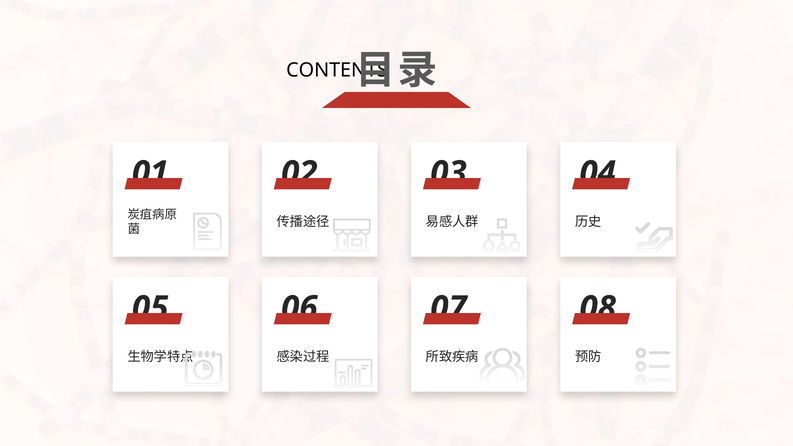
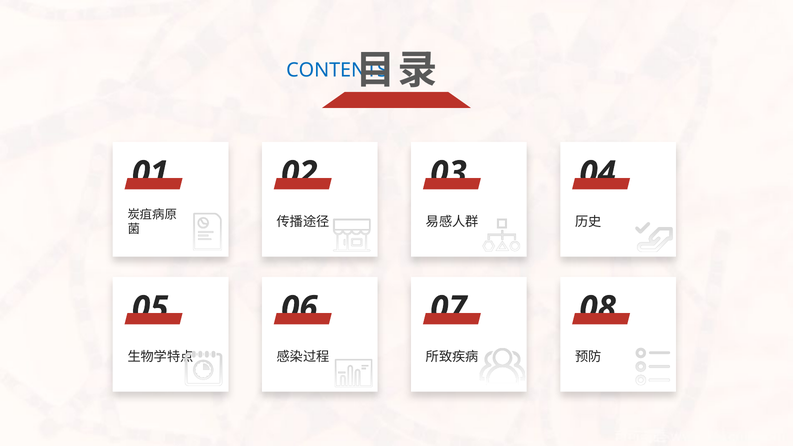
CONTENTS colour: black -> blue
